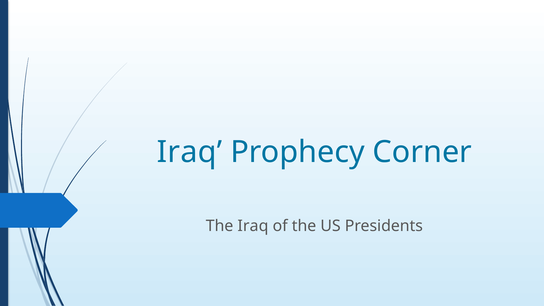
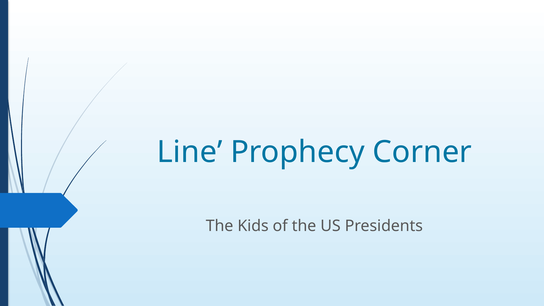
Iraq at (189, 152): Iraq -> Line
The Iraq: Iraq -> Kids
